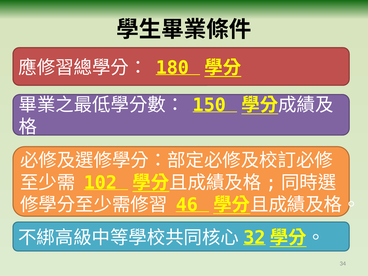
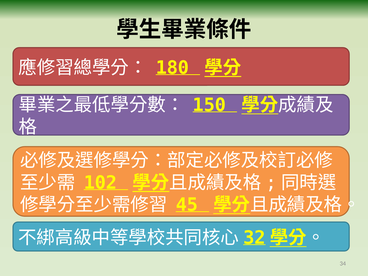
46: 46 -> 45
